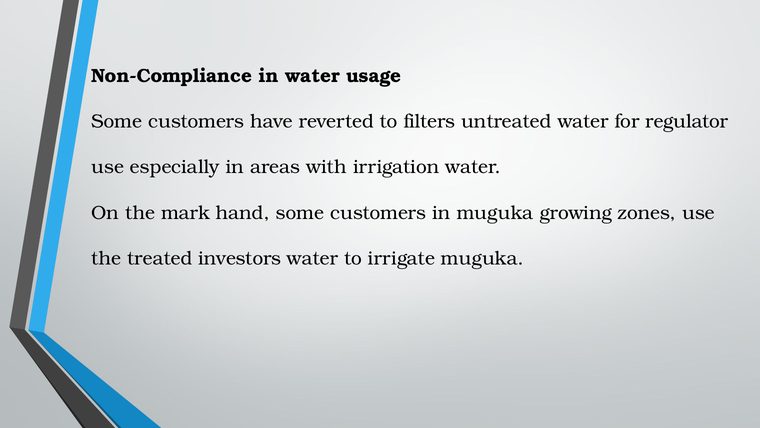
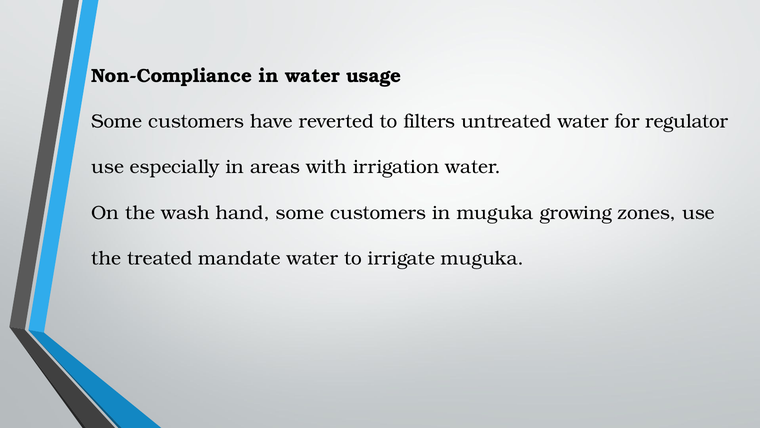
mark: mark -> wash
investors: investors -> mandate
